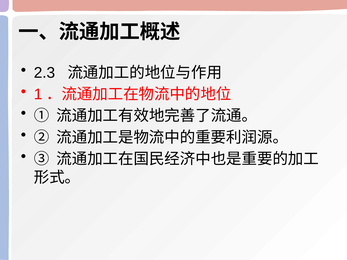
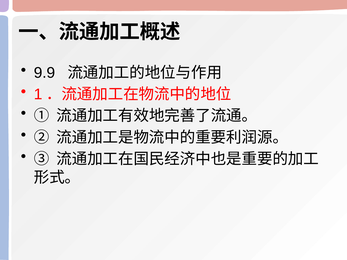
2.3: 2.3 -> 9.9
